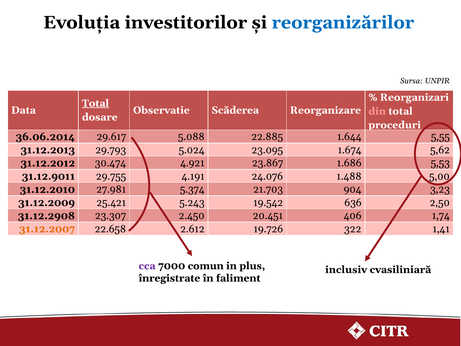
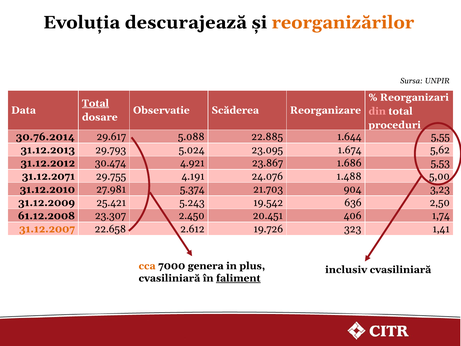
investitorilor: investitorilor -> descurajează
reorganizărilor colour: blue -> orange
36.06.2014: 36.06.2014 -> 30.76.2014
31.12.9011: 31.12.9011 -> 31.12.2071
31.12.2908: 31.12.2908 -> 61.12.2008
322: 322 -> 323
cca colour: purple -> orange
comun: comun -> genera
înregistrate at (169, 278): înregistrate -> cvasiliniară
faliment underline: none -> present
